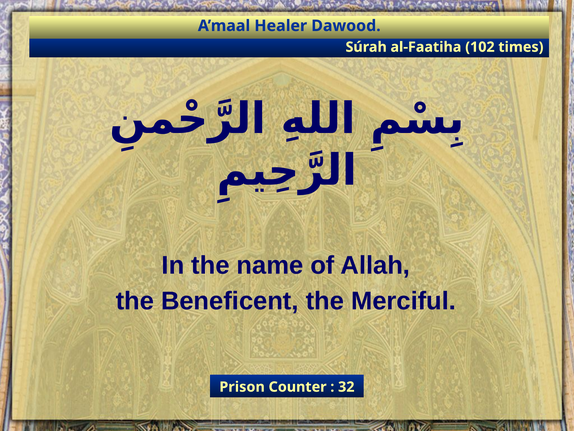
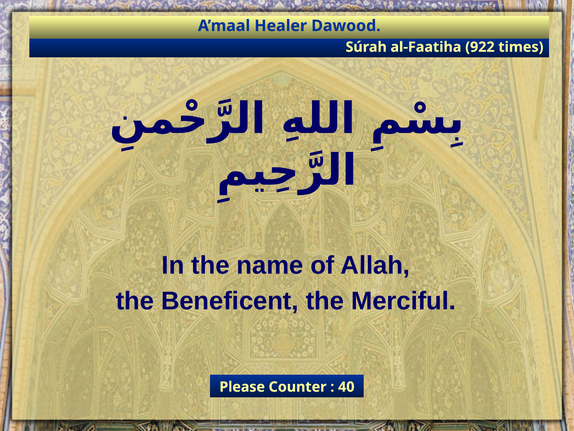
102: 102 -> 922
Prison: Prison -> Please
32: 32 -> 40
